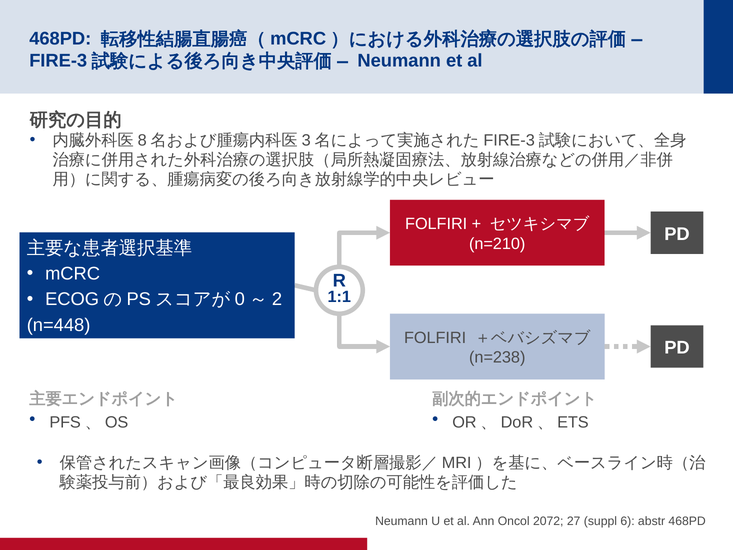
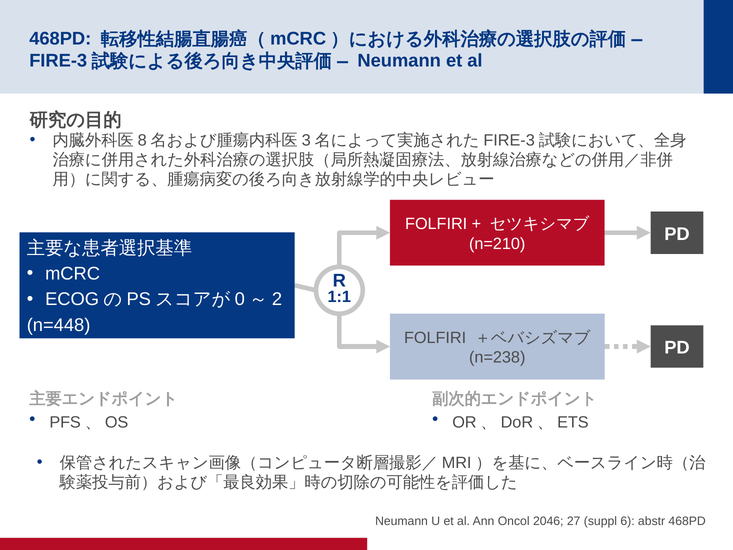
2072: 2072 -> 2046
